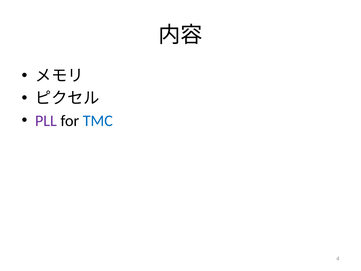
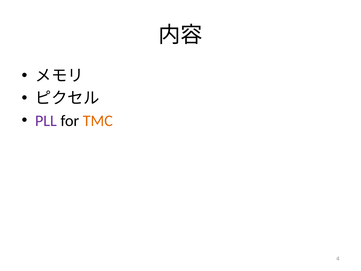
TMC colour: blue -> orange
